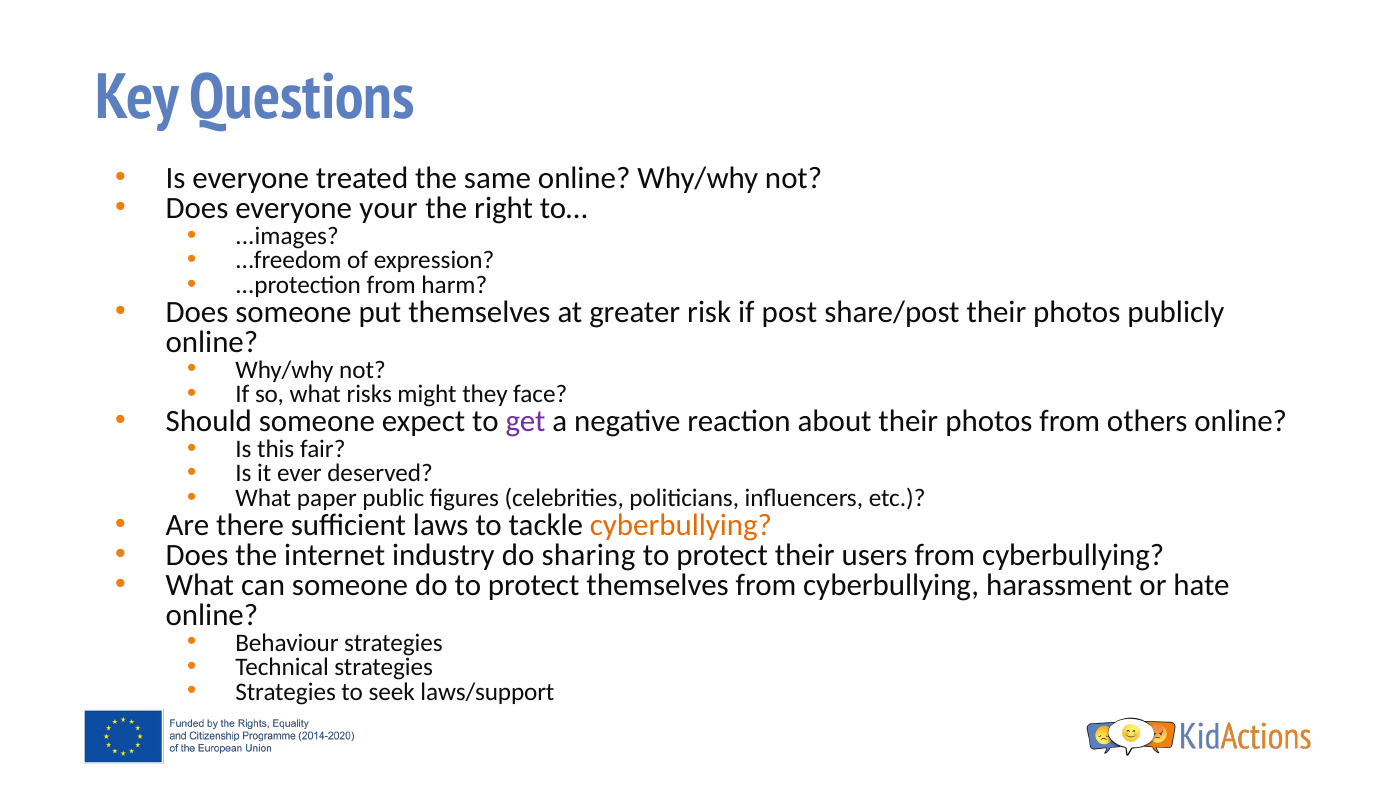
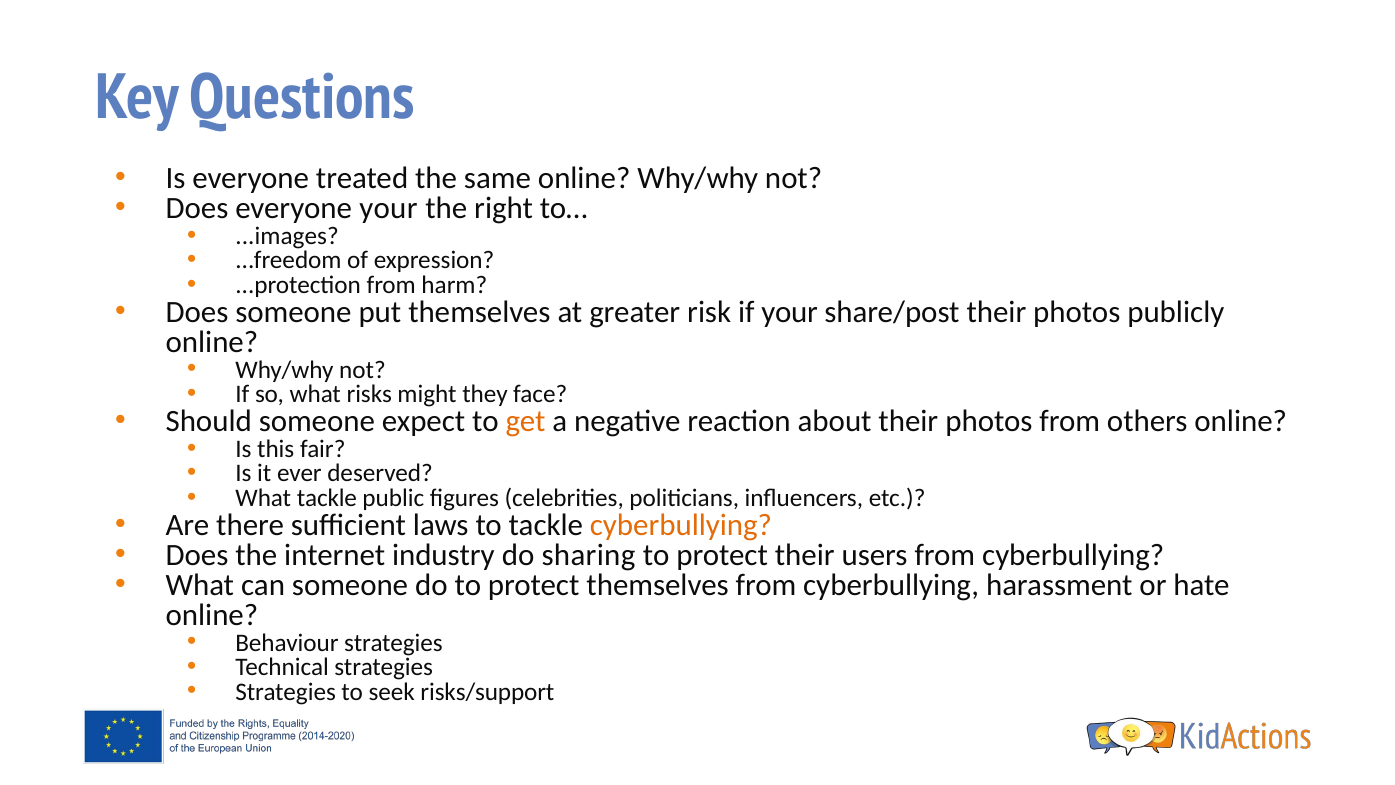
if post: post -> your
get colour: purple -> orange
What paper: paper -> tackle
laws/support: laws/support -> risks/support
